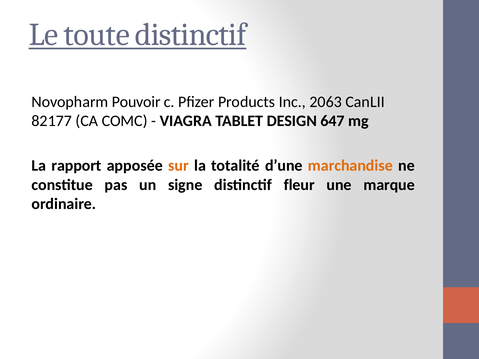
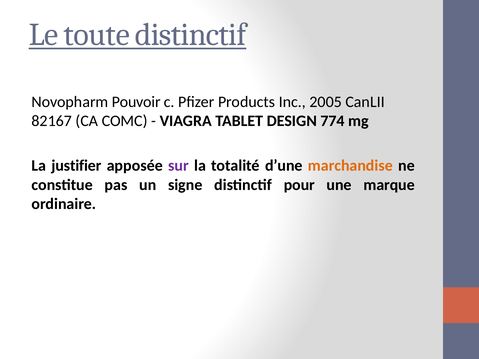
2063: 2063 -> 2005
82177: 82177 -> 82167
647: 647 -> 774
rapport: rapport -> justifier
sur colour: orange -> purple
fleur: fleur -> pour
